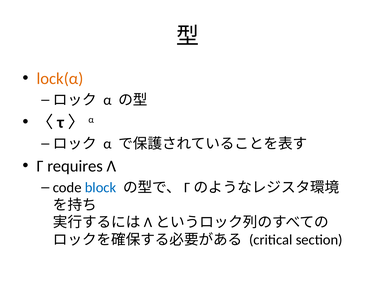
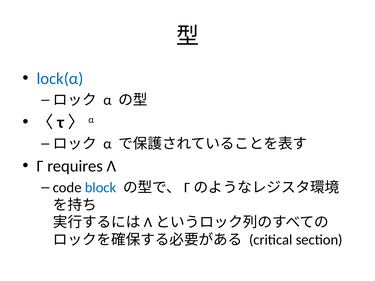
lock(α colour: orange -> blue
